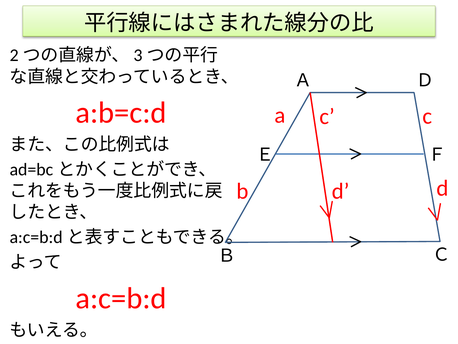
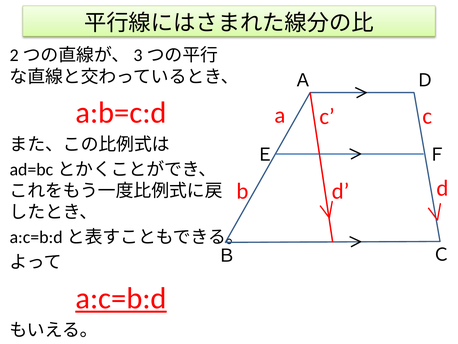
a:c=b:d underline: none -> present
